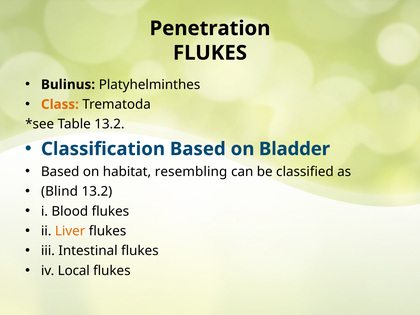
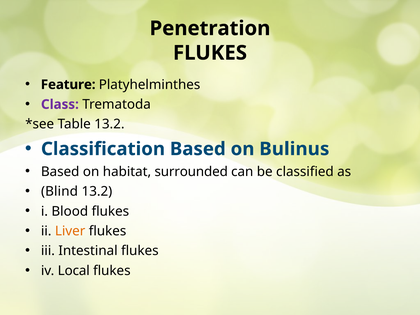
Bulinus: Bulinus -> Feature
Class colour: orange -> purple
Bladder: Bladder -> Bulinus
resembling: resembling -> surrounded
